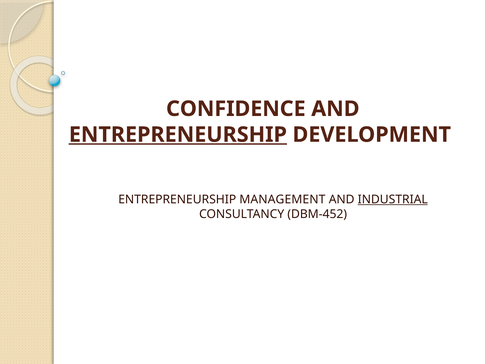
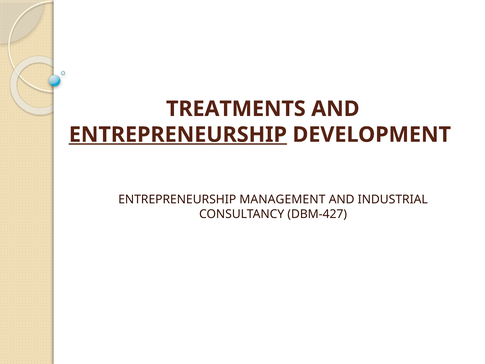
CONFIDENCE: CONFIDENCE -> TREATMENTS
INDUSTRIAL underline: present -> none
DBM-452: DBM-452 -> DBM-427
